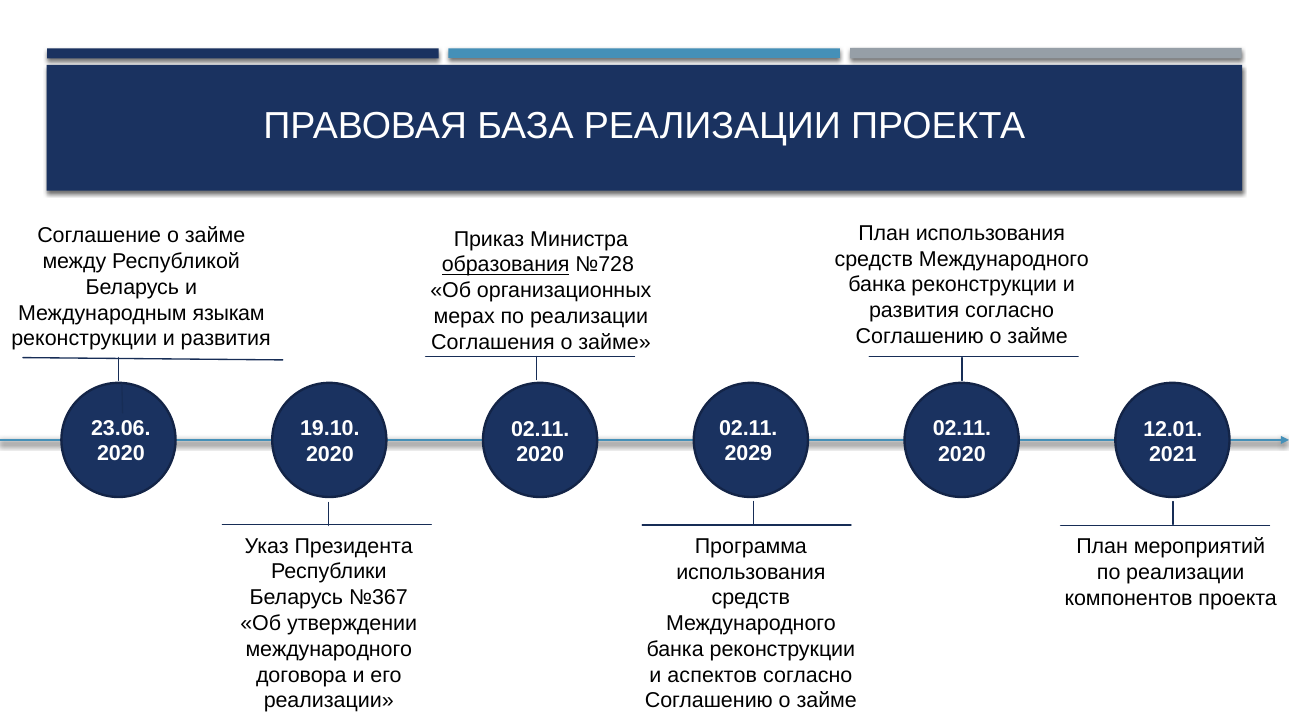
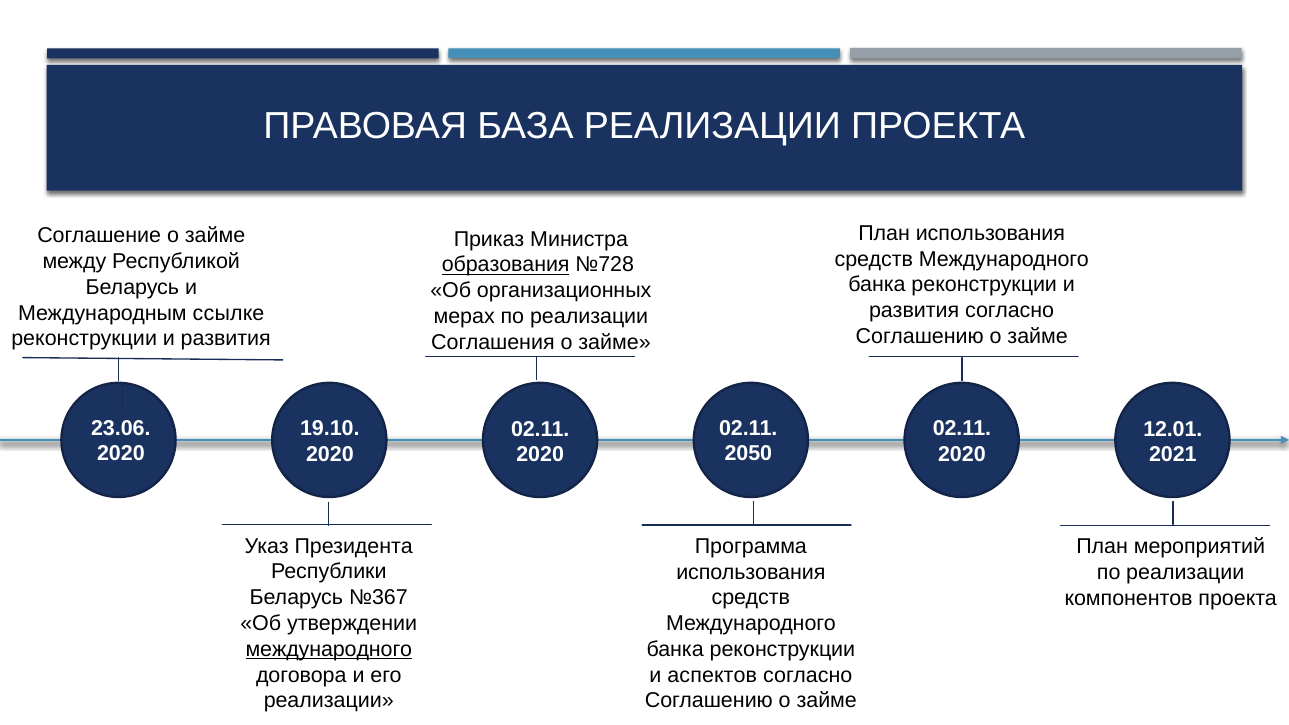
языкам: языкам -> ссылке
2029: 2029 -> 2050
международного at (329, 649) underline: none -> present
